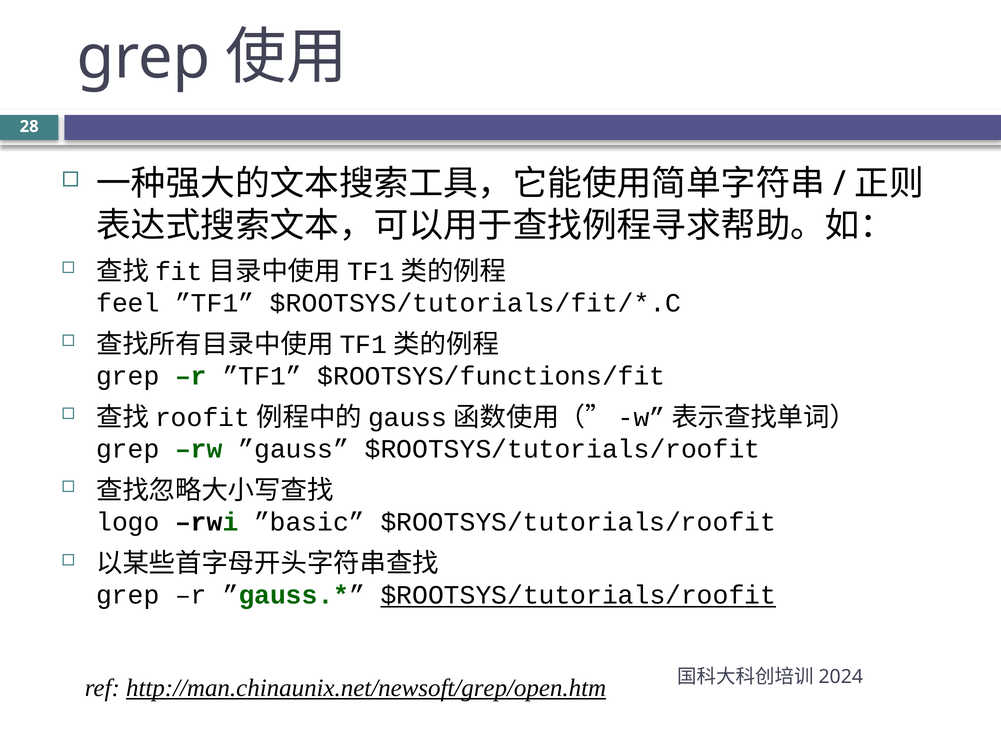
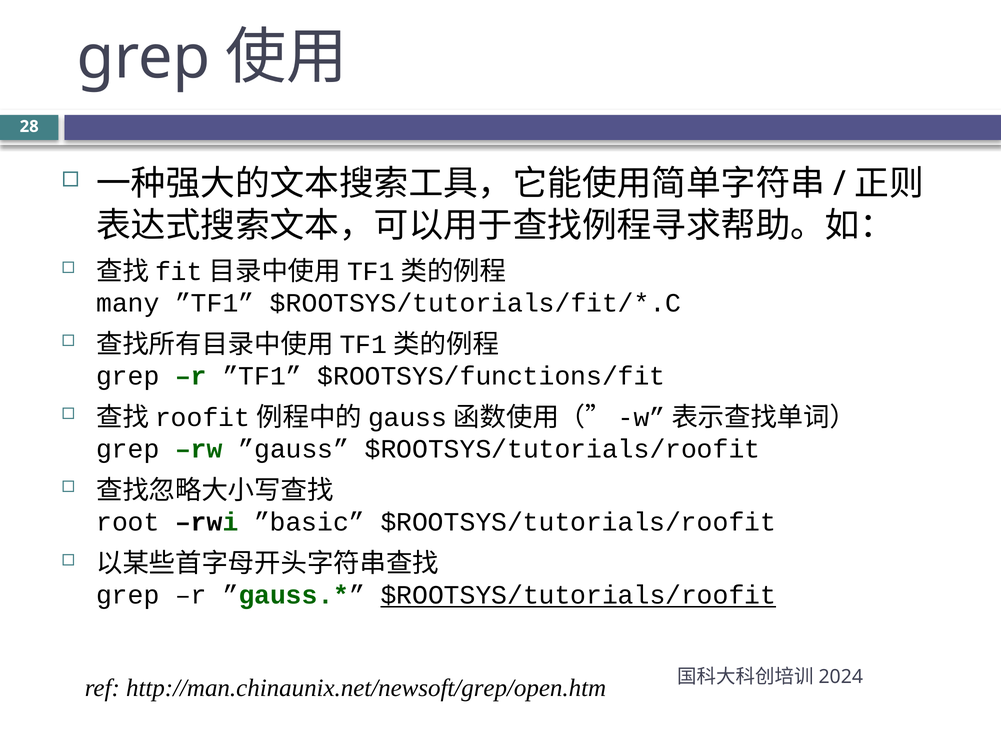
feel: feel -> many
logo: logo -> root
http://man.chinaunix.net/newsoft/grep/open.htm underline: present -> none
